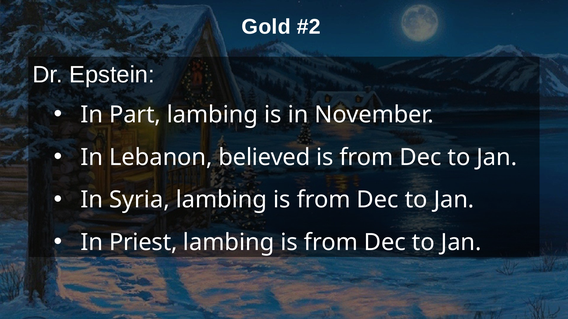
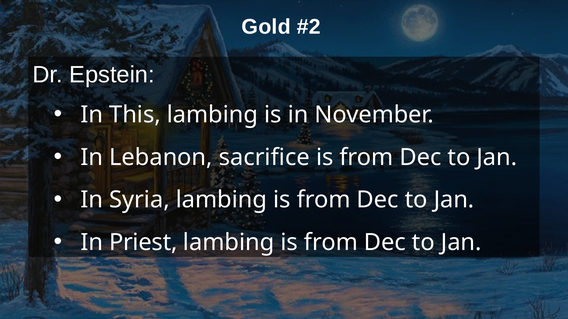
Part: Part -> This
believed: believed -> sacrifice
